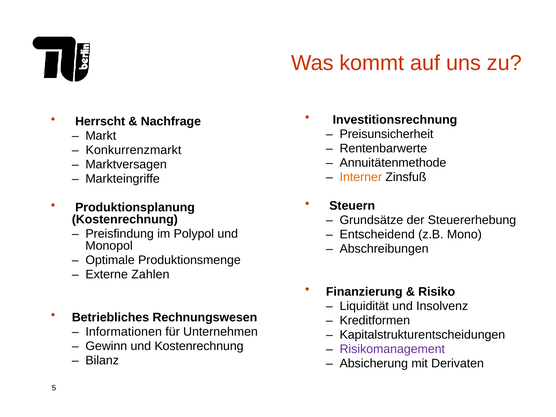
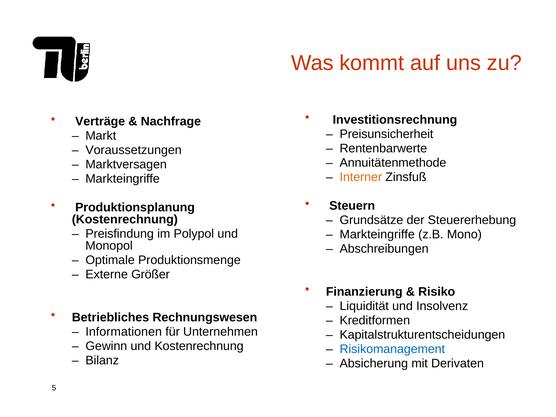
Herrscht: Herrscht -> Verträge
Konkurrenzmarkt: Konkurrenzmarkt -> Voraussetzungen
Entscheidend at (377, 234): Entscheidend -> Markteingriffe
Zahlen: Zahlen -> Größer
Risikomanagement colour: purple -> blue
